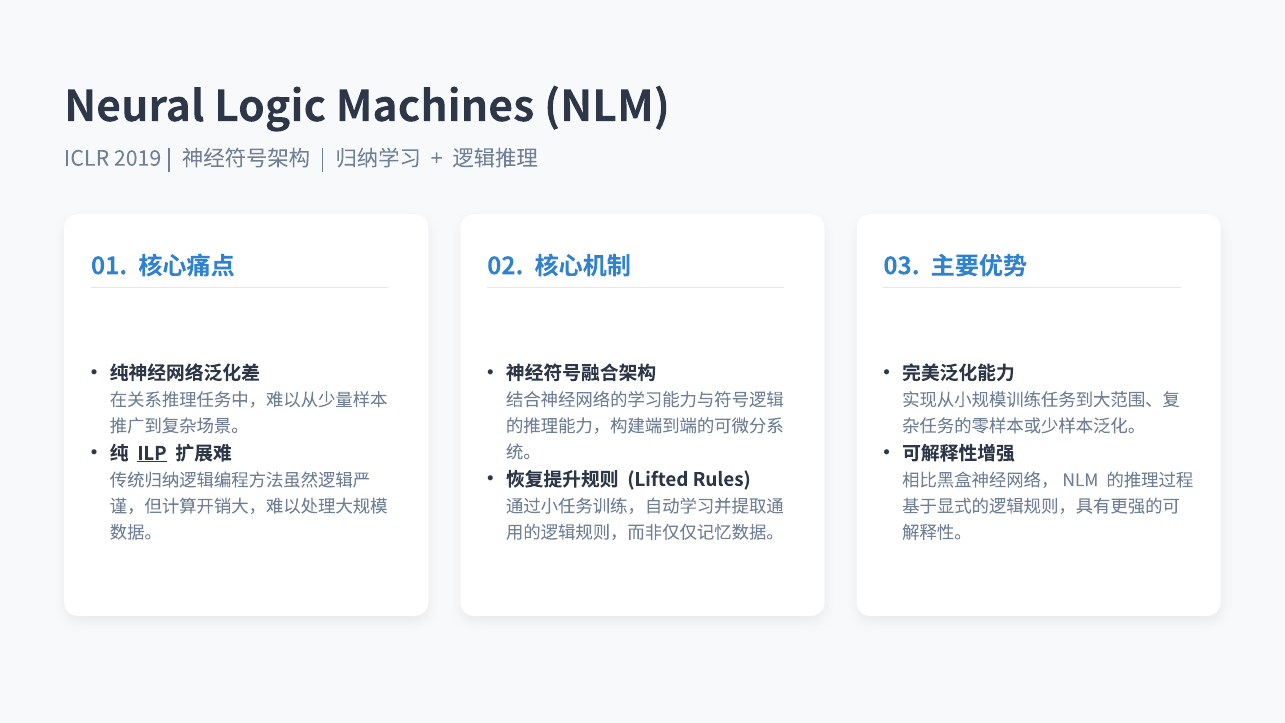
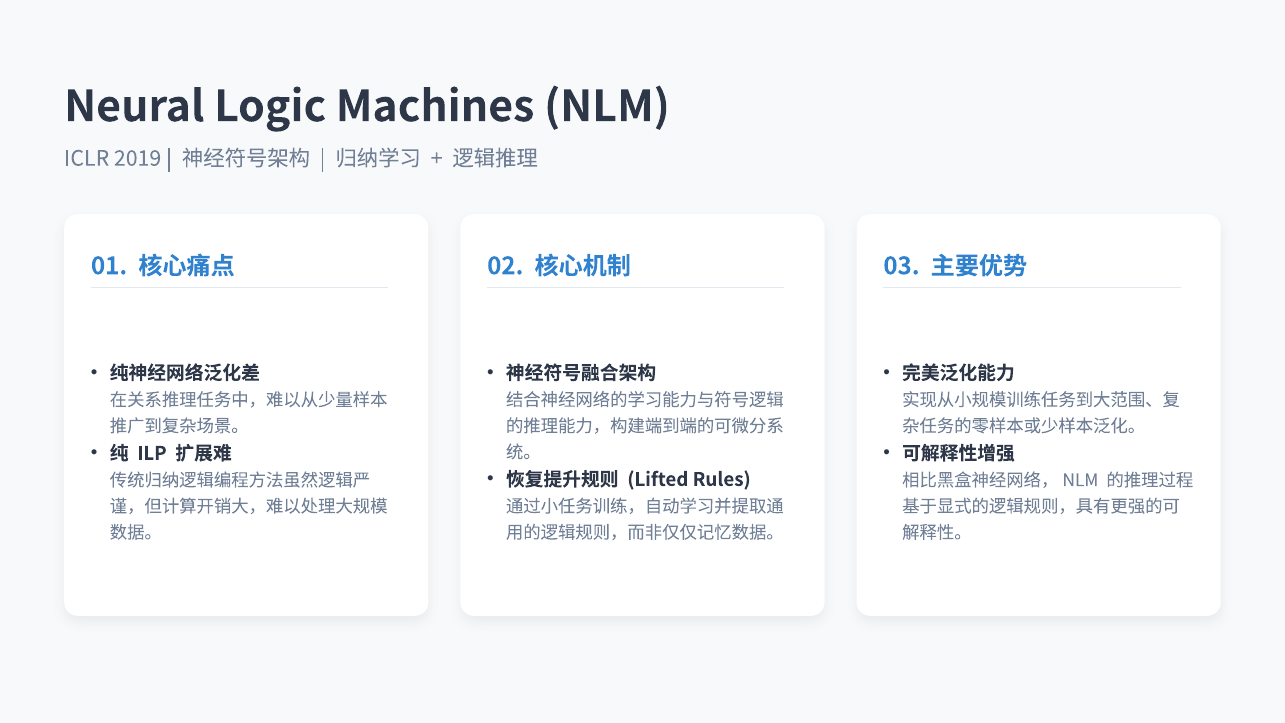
ILP underline: present -> none
